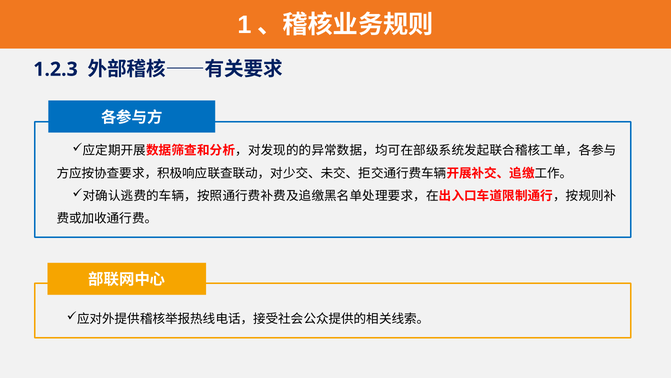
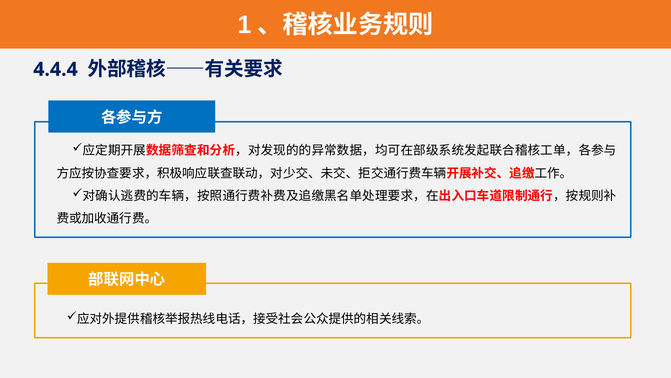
1.2.3: 1.2.3 -> 4.4.4
